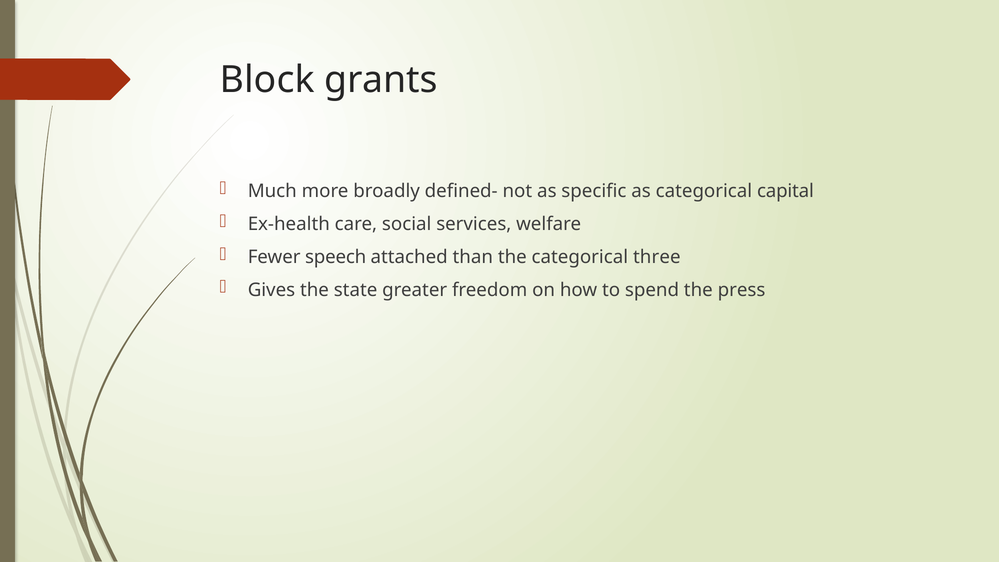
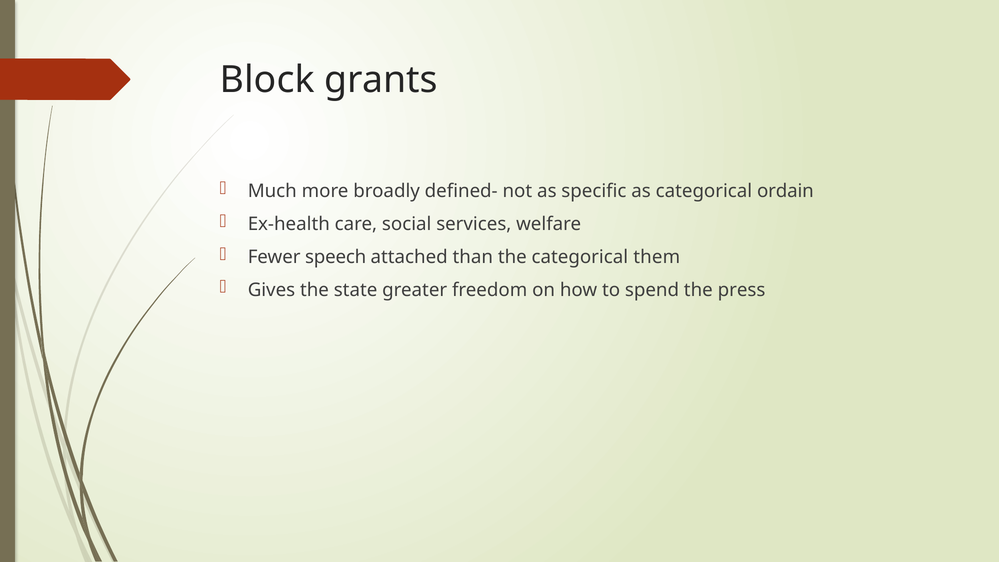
capital: capital -> ordain
three: three -> them
